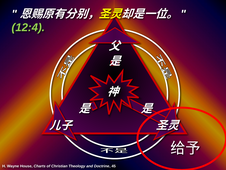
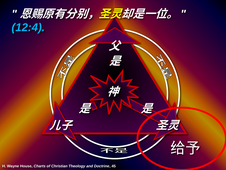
12:4 colour: light green -> light blue
